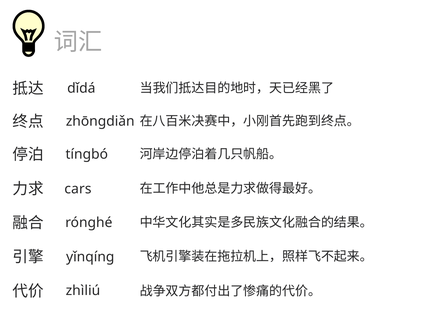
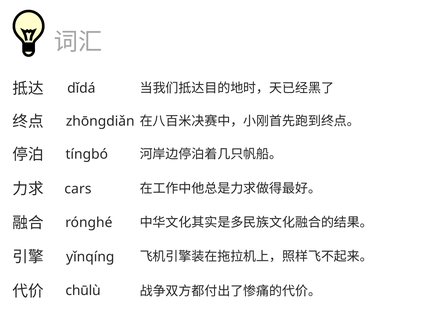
zhìliú: zhìliú -> chūlù
